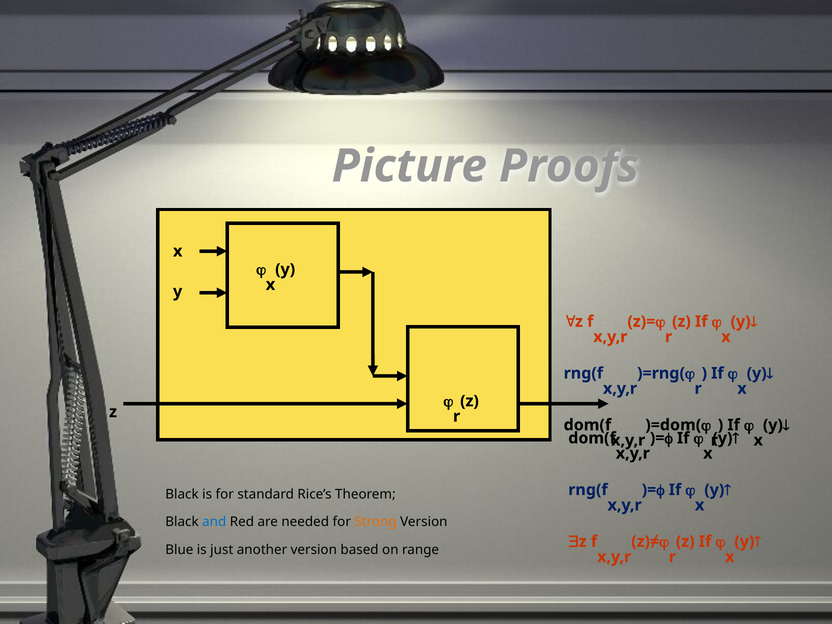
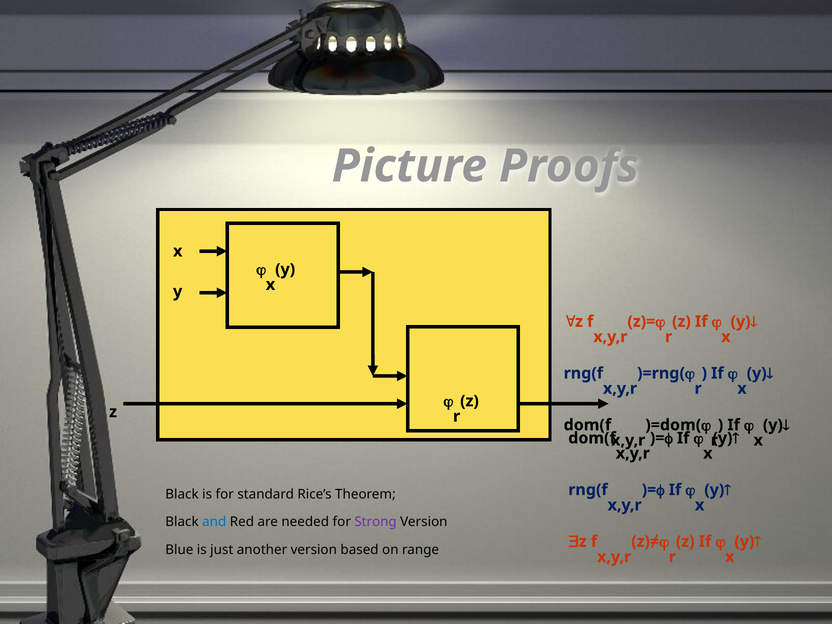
Strong colour: orange -> purple
